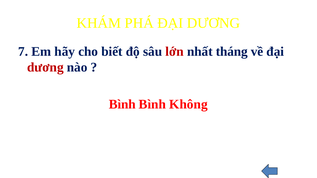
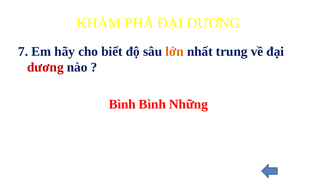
lớn colour: red -> orange
tháng: tháng -> trung
Không: Không -> Những
